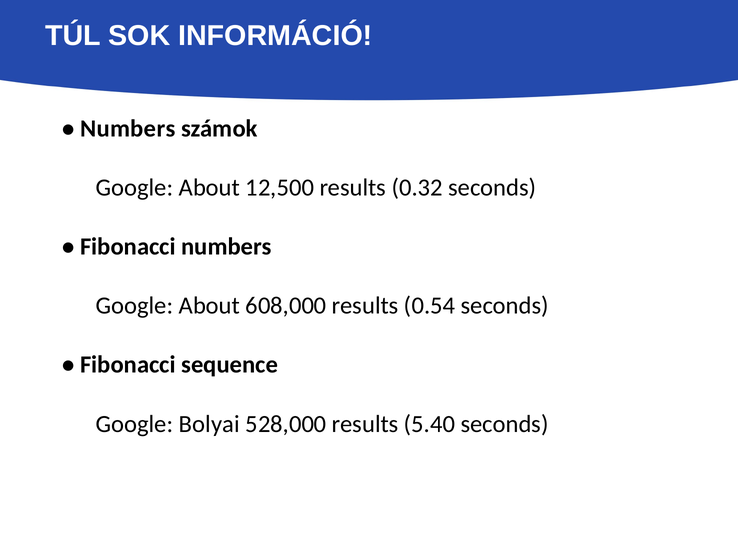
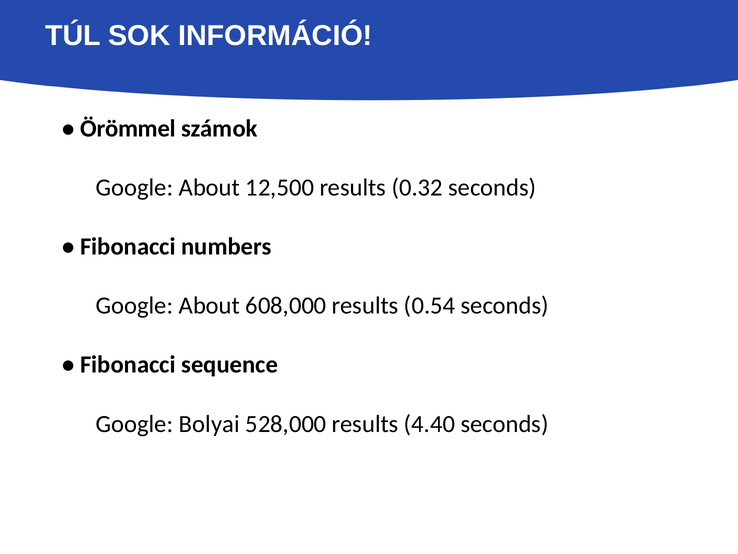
Numbers at (128, 128): Numbers -> Örömmel
5.40: 5.40 -> 4.40
